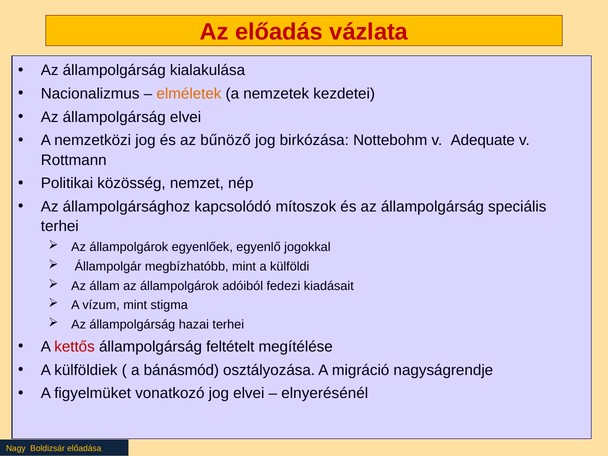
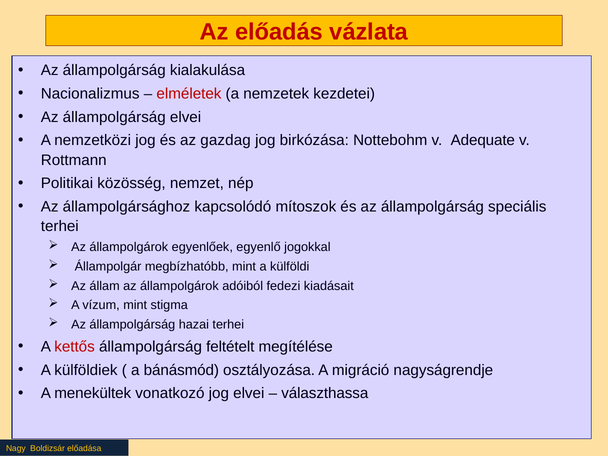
elméletek colour: orange -> red
bűnöző: bűnöző -> gazdag
figyelmüket: figyelmüket -> menekültek
elnyerésénél: elnyerésénél -> választhassa
